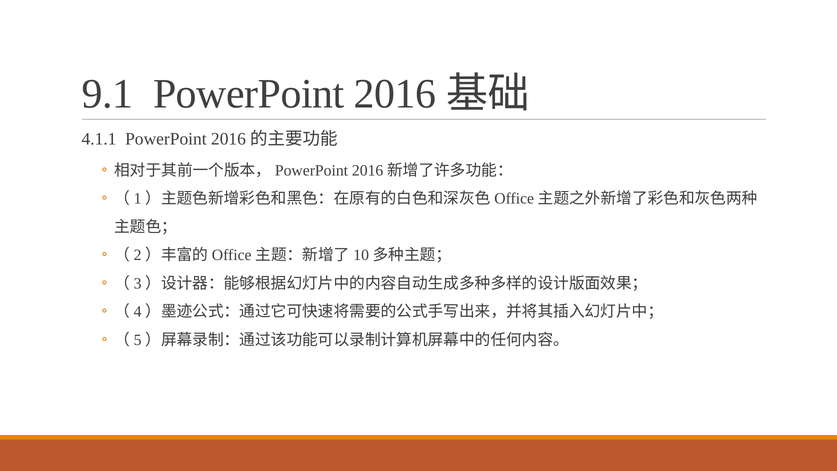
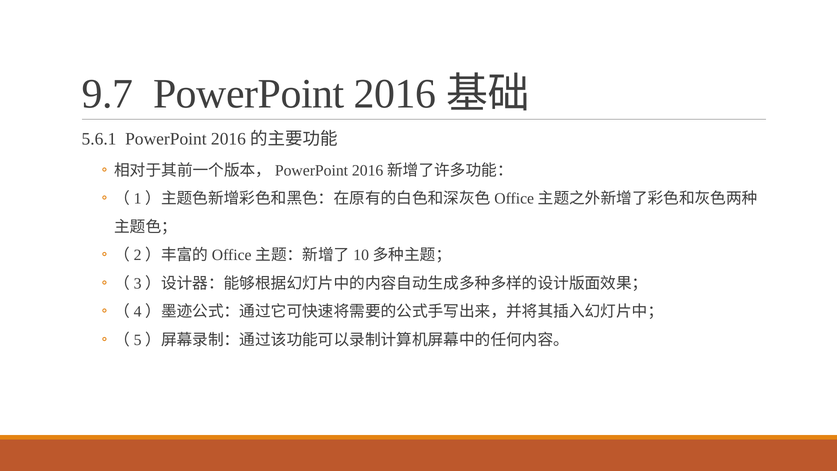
9.1: 9.1 -> 9.7
4.1.1: 4.1.1 -> 5.6.1
